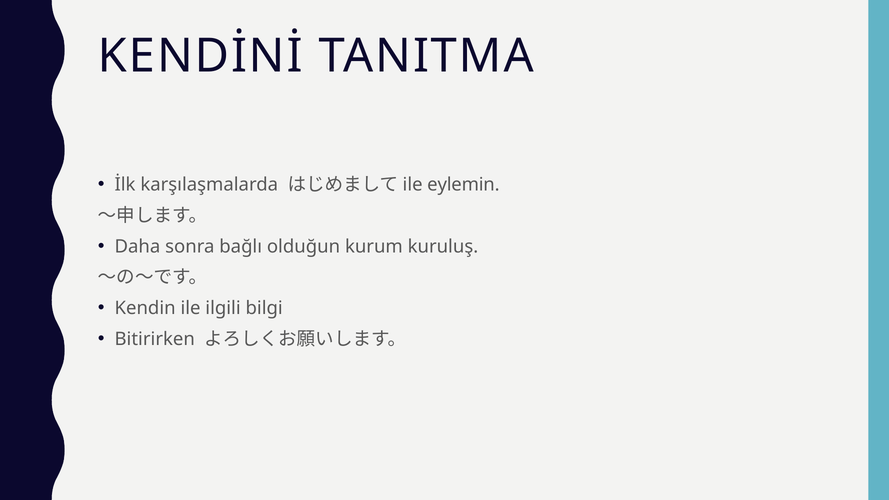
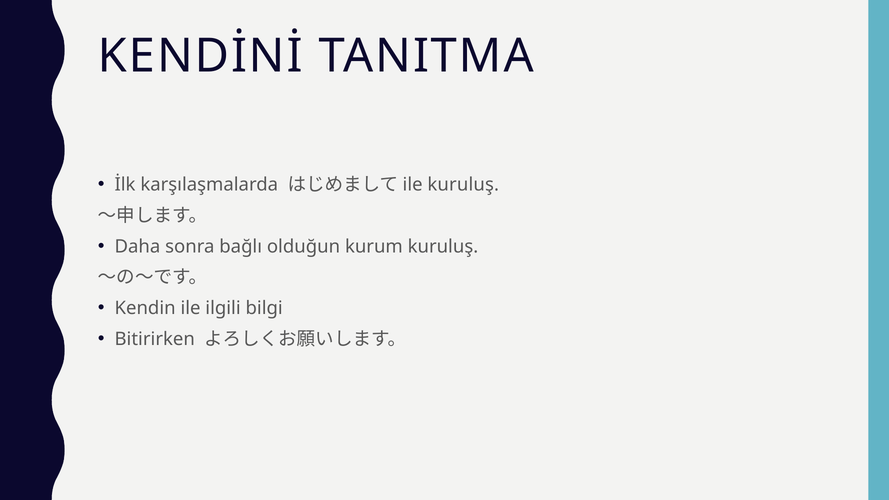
ile eylemin: eylemin -> kuruluş
